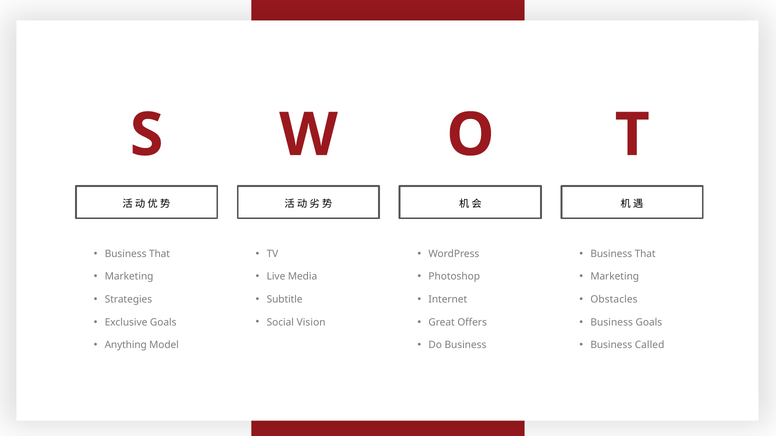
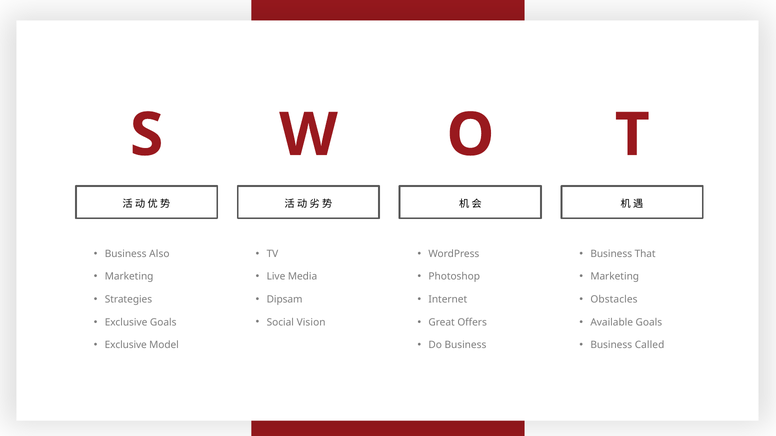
That at (159, 254): That -> Also
Subtitle: Subtitle -> Dipsam
Business at (612, 323): Business -> Available
Anything at (126, 345): Anything -> Exclusive
